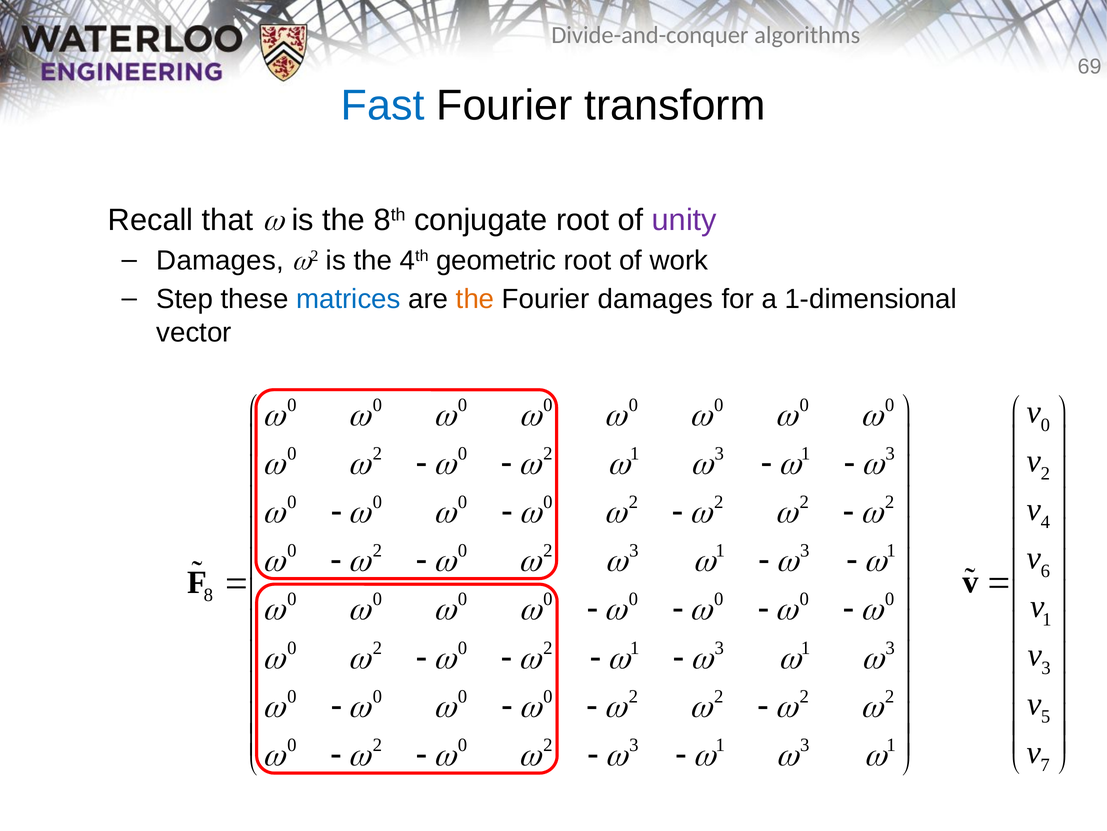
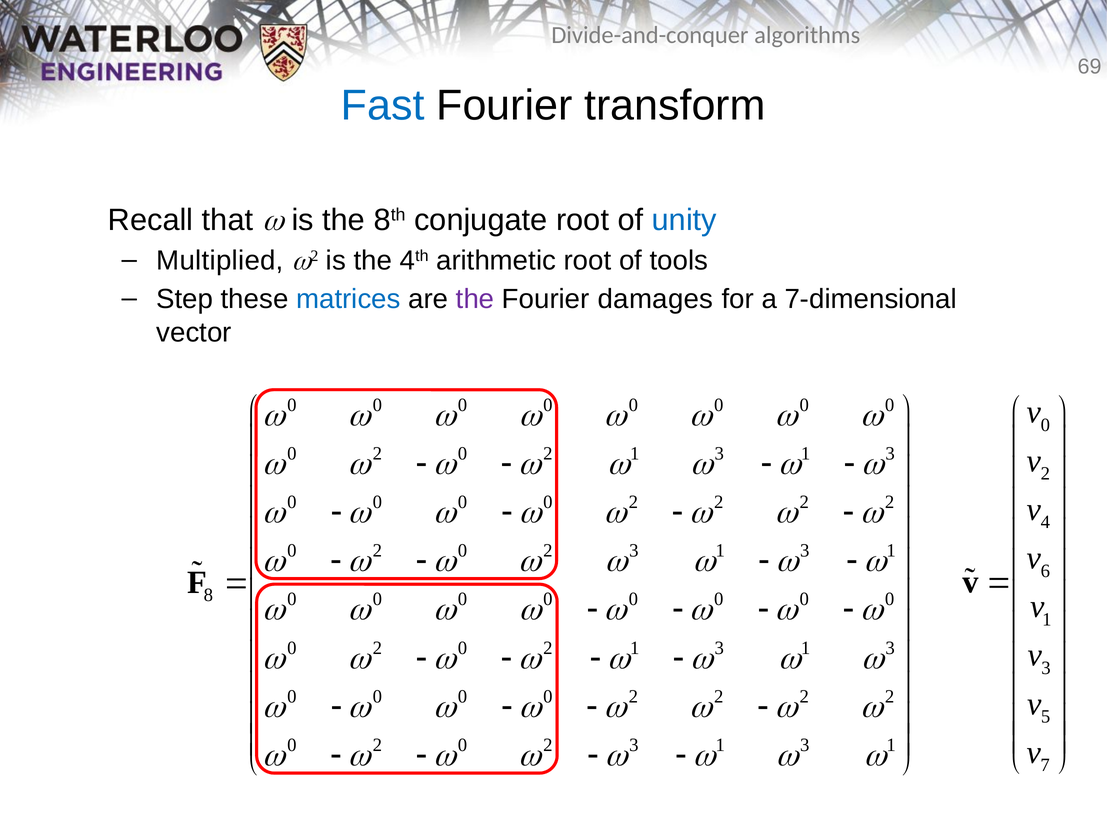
unity colour: purple -> blue
Damages at (220, 260): Damages -> Multiplied
geometric: geometric -> arithmetic
work: work -> tools
the at (475, 299) colour: orange -> purple
1-dimensional: 1-dimensional -> 7-dimensional
